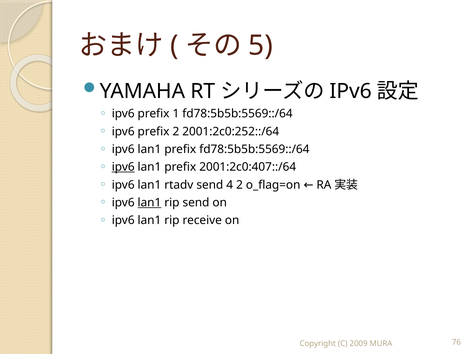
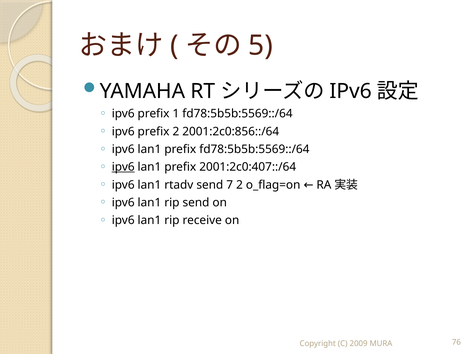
2001:2c0:252::/64: 2001:2c0:252::/64 -> 2001:2c0:856::/64
4: 4 -> 7
lan1 at (149, 203) underline: present -> none
